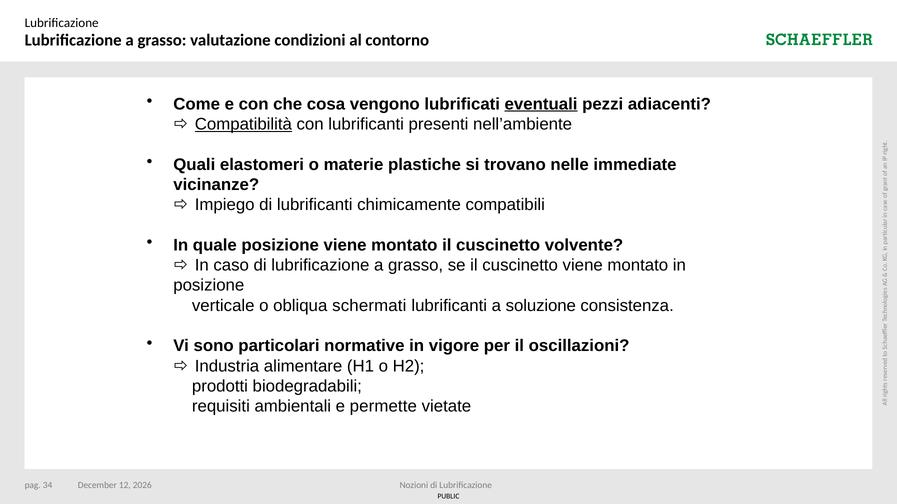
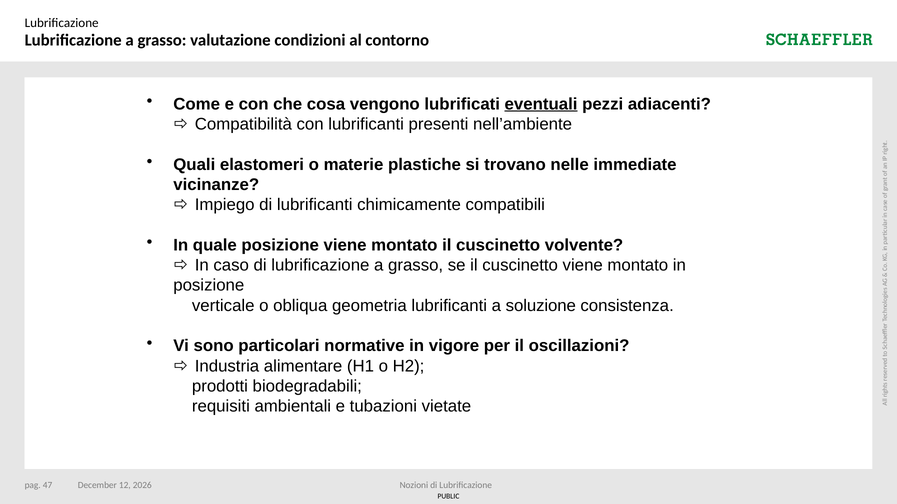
Compatibilità underline: present -> none
schermati: schermati -> geometria
permette: permette -> tubazioni
34: 34 -> 47
